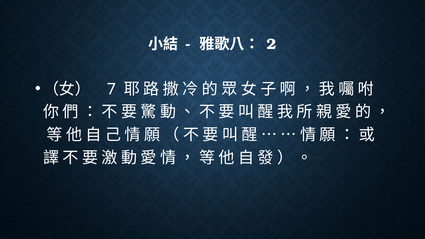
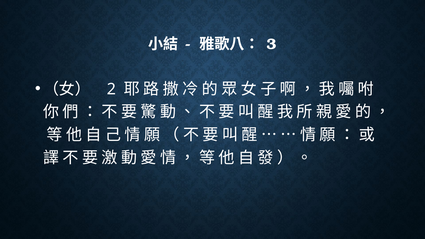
2: 2 -> 3
7: 7 -> 2
